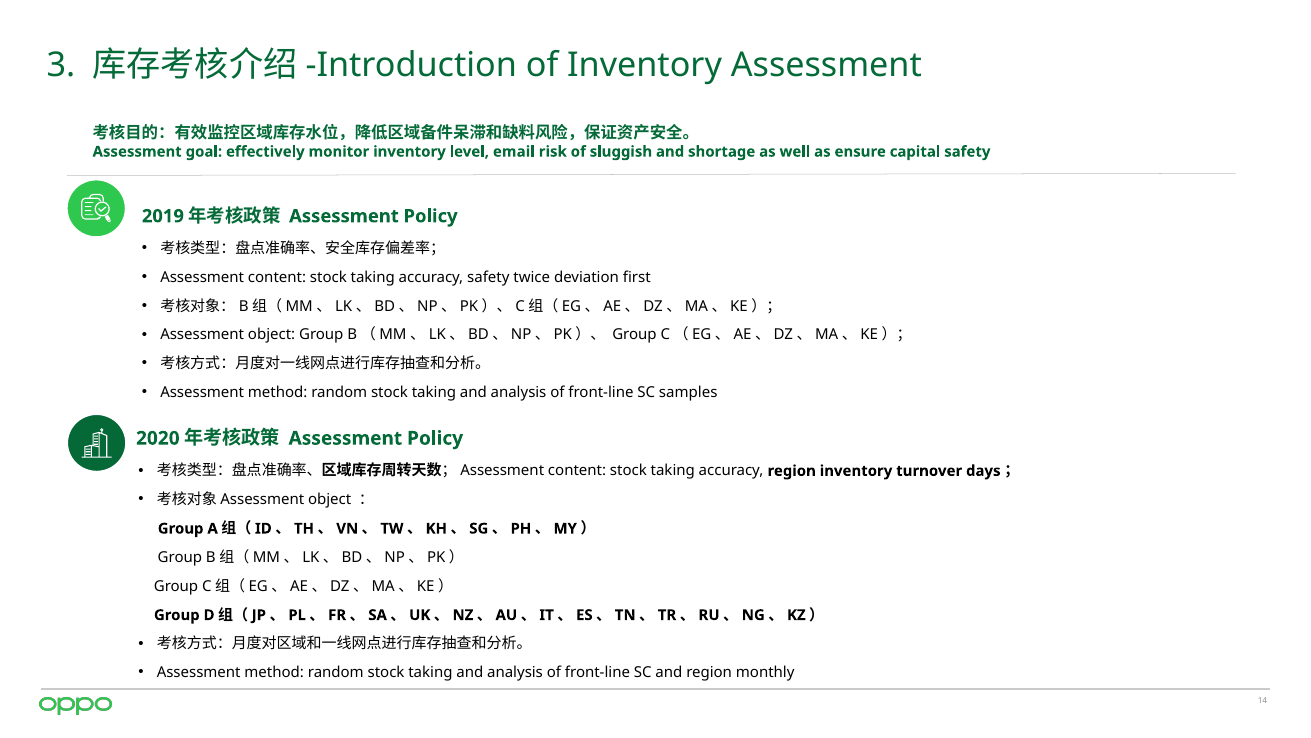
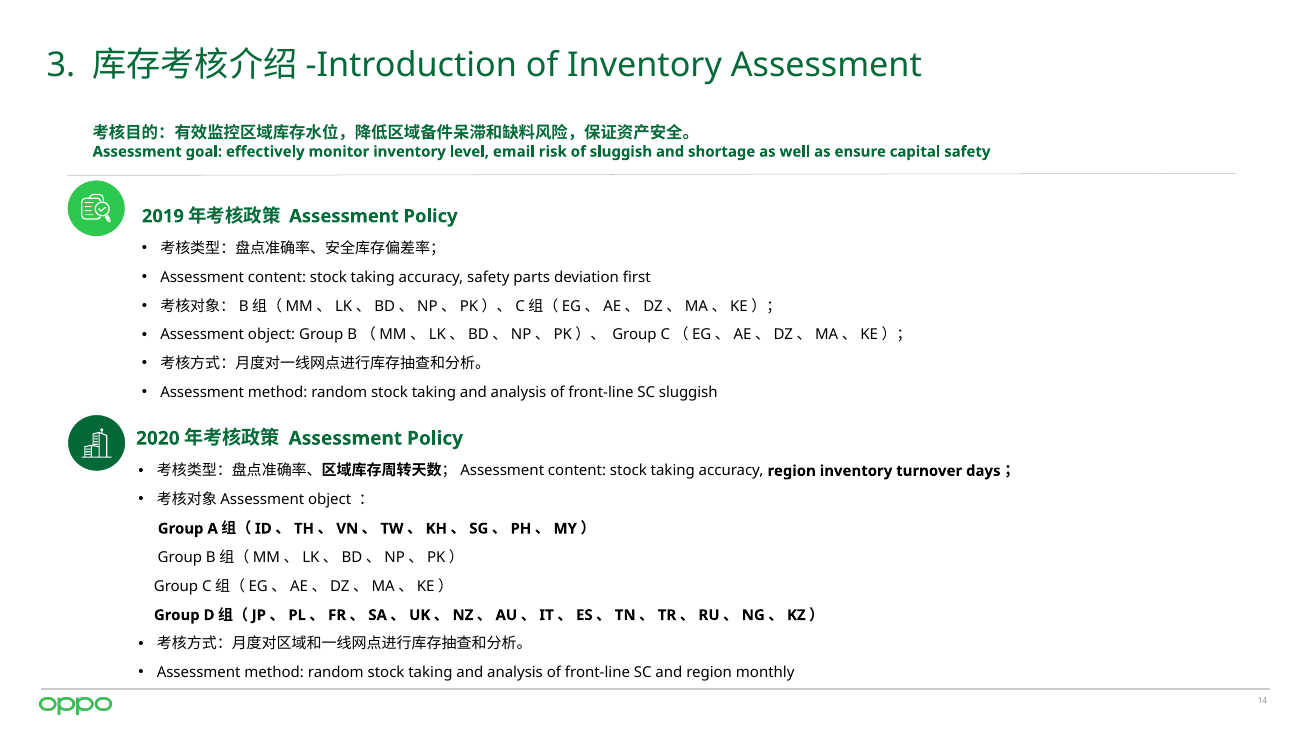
twice: twice -> parts
SC samples: samples -> sluggish
